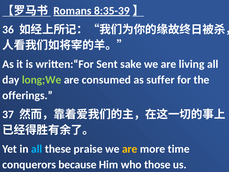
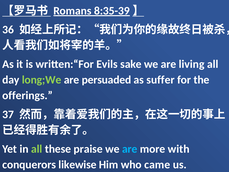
Sent: Sent -> Evils
consumed: consumed -> persuaded
all at (37, 149) colour: light blue -> light green
are at (130, 149) colour: yellow -> light blue
time: time -> with
because: because -> likewise
those: those -> came
